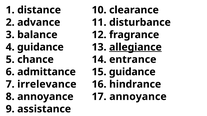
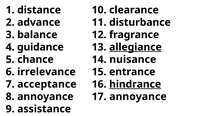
entrance: entrance -> nuisance
admittance: admittance -> irrelevance
15 guidance: guidance -> entrance
irrelevance: irrelevance -> acceptance
hindrance underline: none -> present
